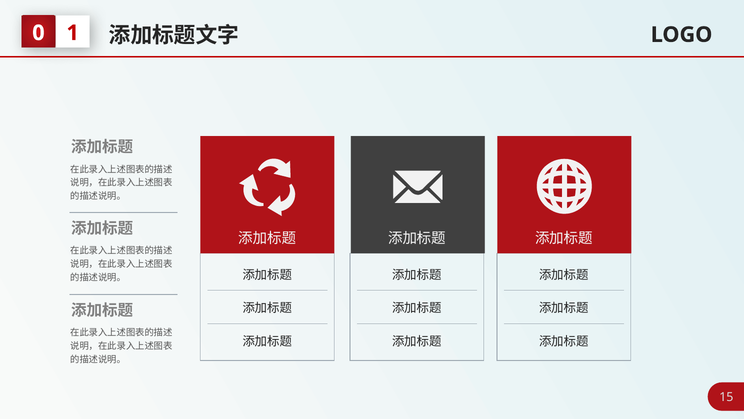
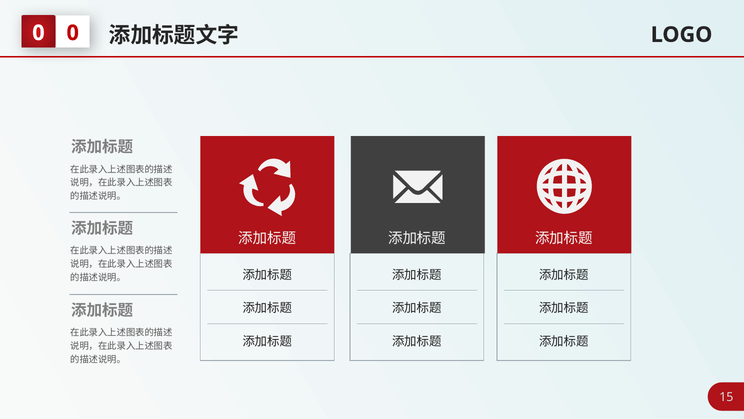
1 at (73, 33): 1 -> 0
